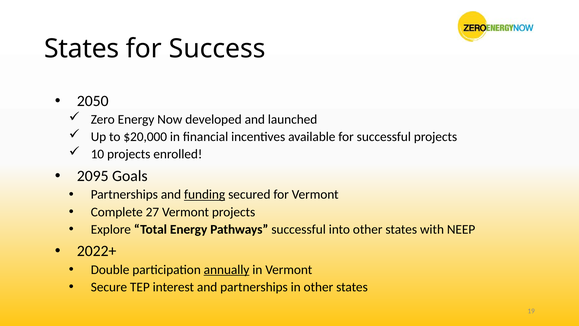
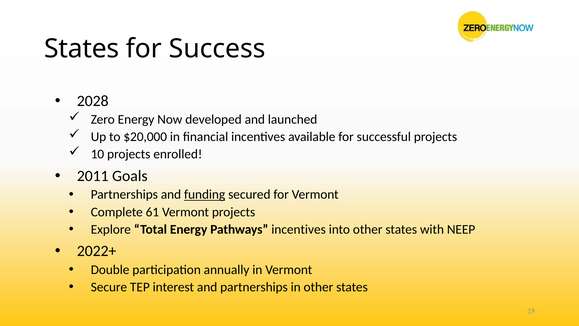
2050: 2050 -> 2028
2095: 2095 -> 2011
27: 27 -> 61
Pathways successful: successful -> incentives
annually underline: present -> none
